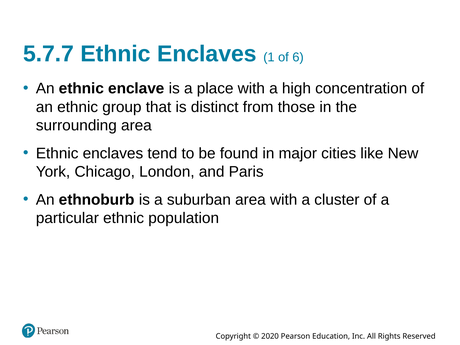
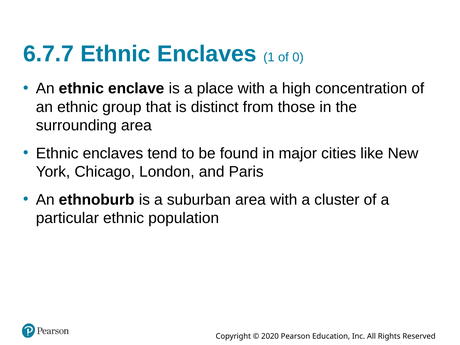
5.7.7: 5.7.7 -> 6.7.7
6: 6 -> 0
